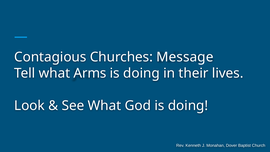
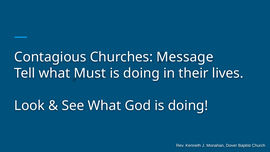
Arms: Arms -> Must
